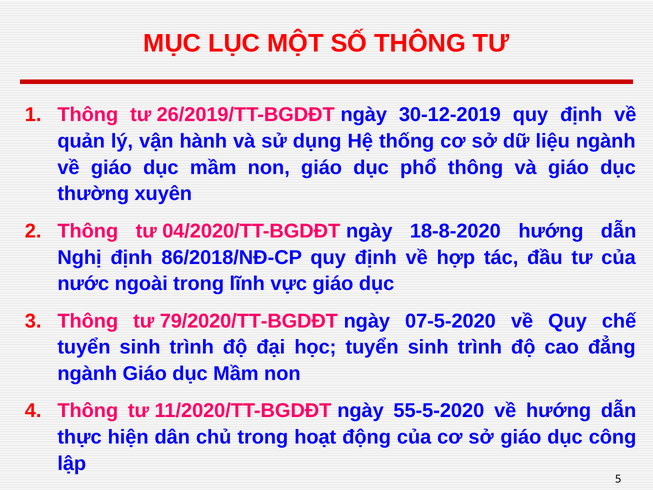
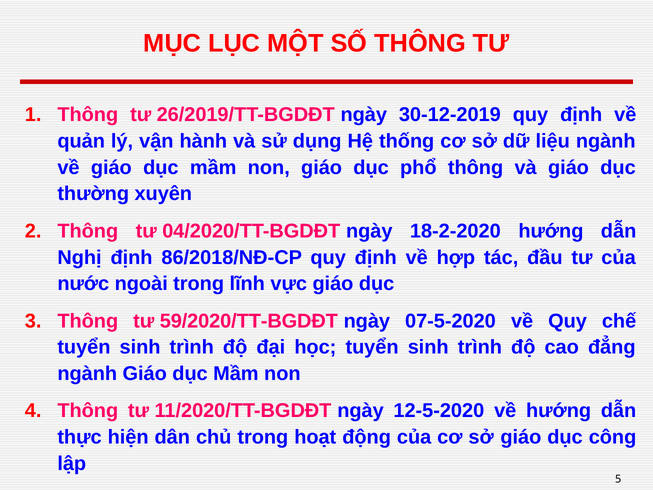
18-8-2020: 18-8-2020 -> 18-2-2020
79/2020/TT-BGDĐT: 79/2020/TT-BGDĐT -> 59/2020/TT-BGDĐT
55-5-2020: 55-5-2020 -> 12-5-2020
